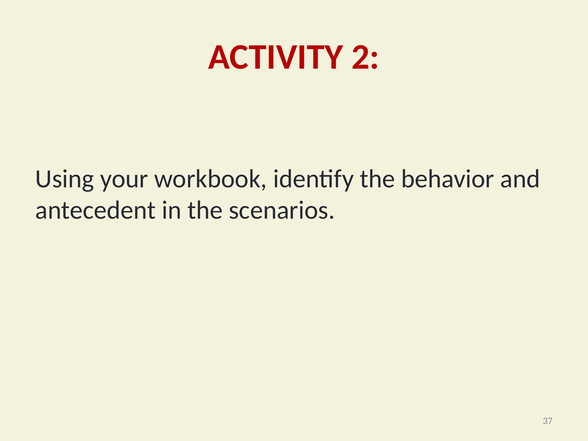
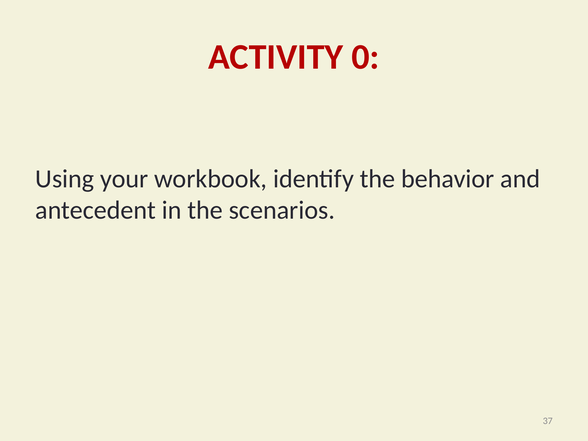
2: 2 -> 0
